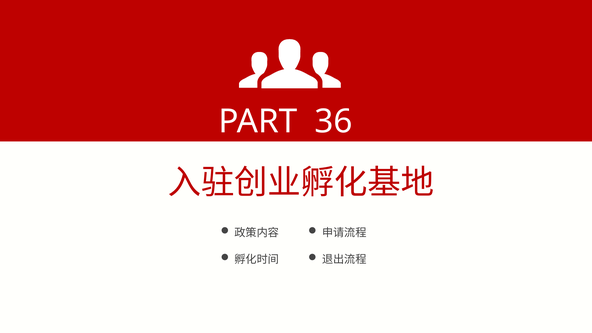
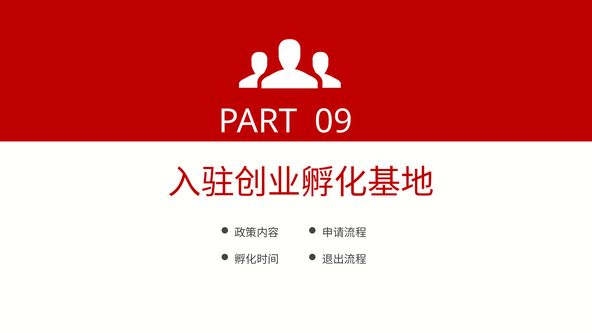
36: 36 -> 09
